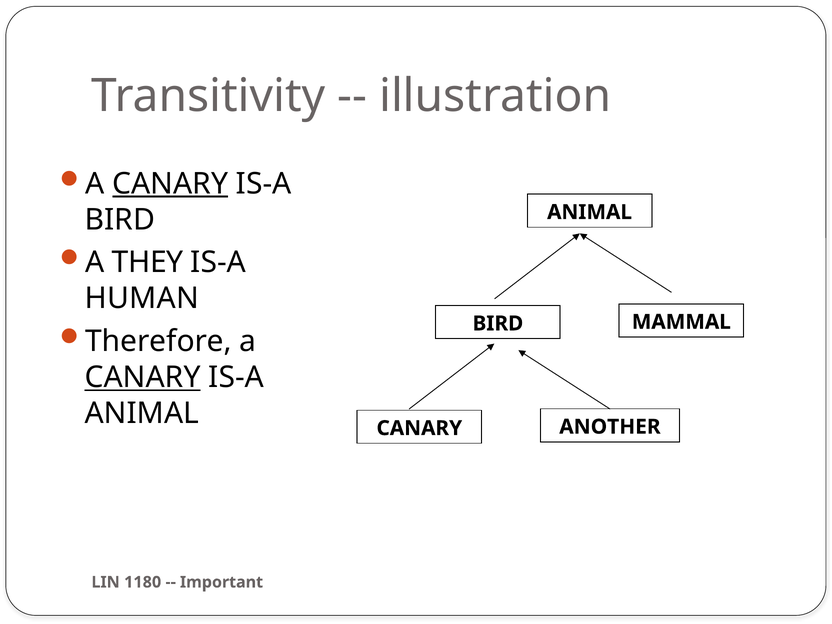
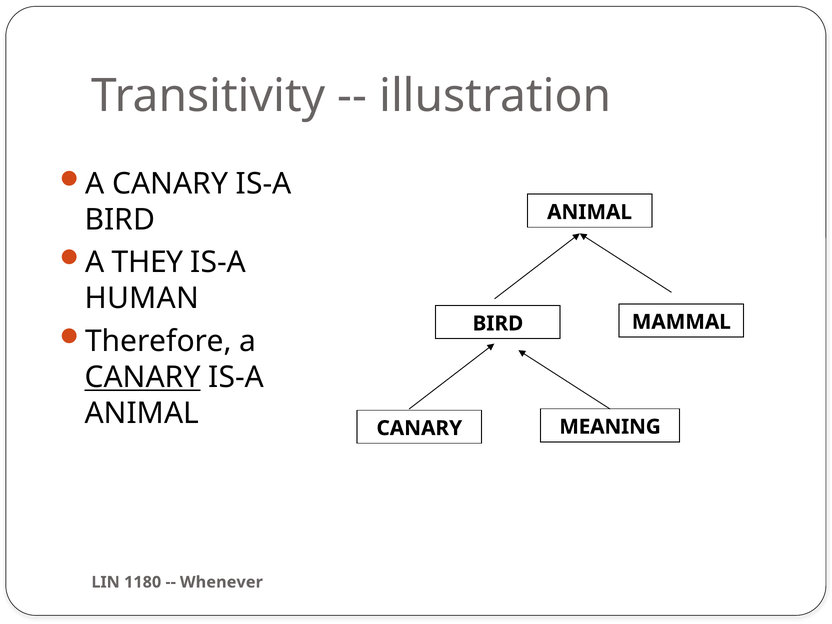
CANARY at (170, 184) underline: present -> none
ANOTHER: ANOTHER -> MEANING
Important: Important -> Whenever
